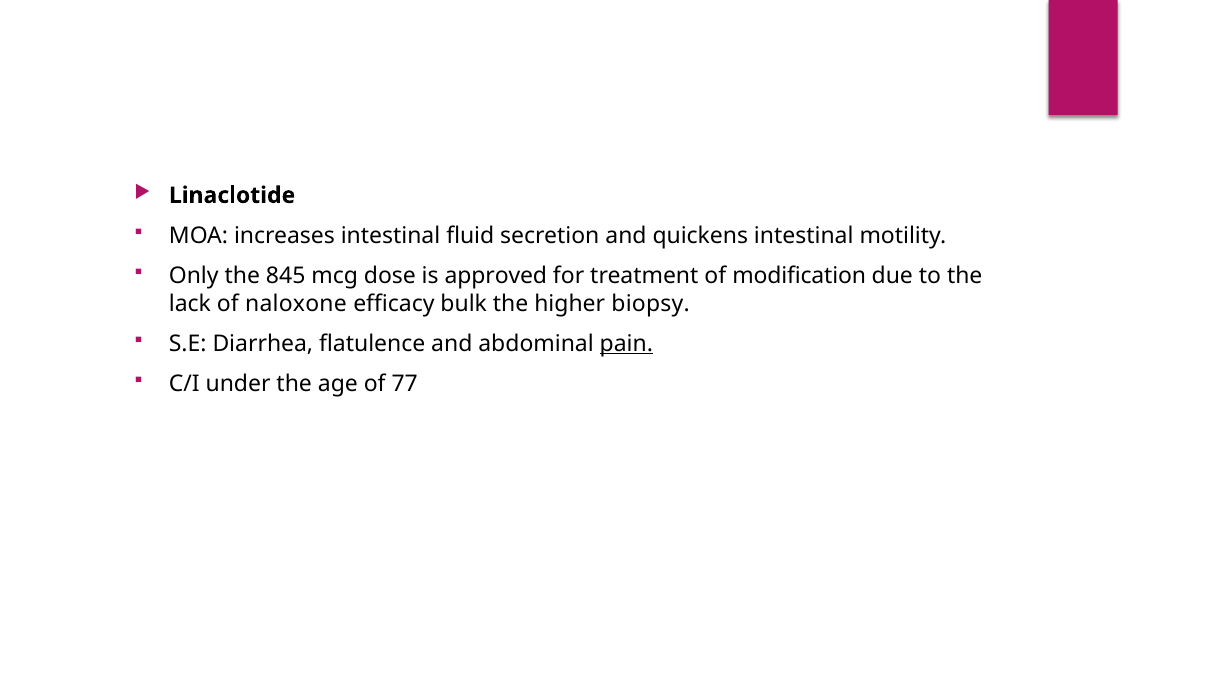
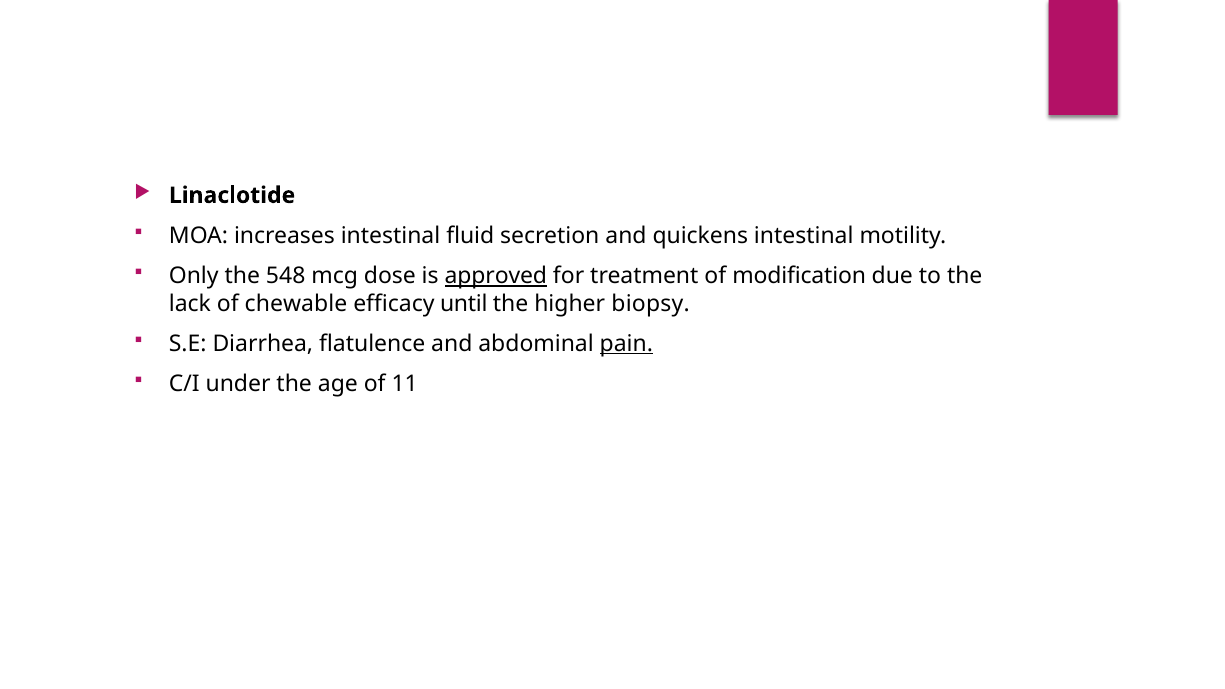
845: 845 -> 548
approved underline: none -> present
naloxone: naloxone -> chewable
bulk: bulk -> until
77: 77 -> 11
